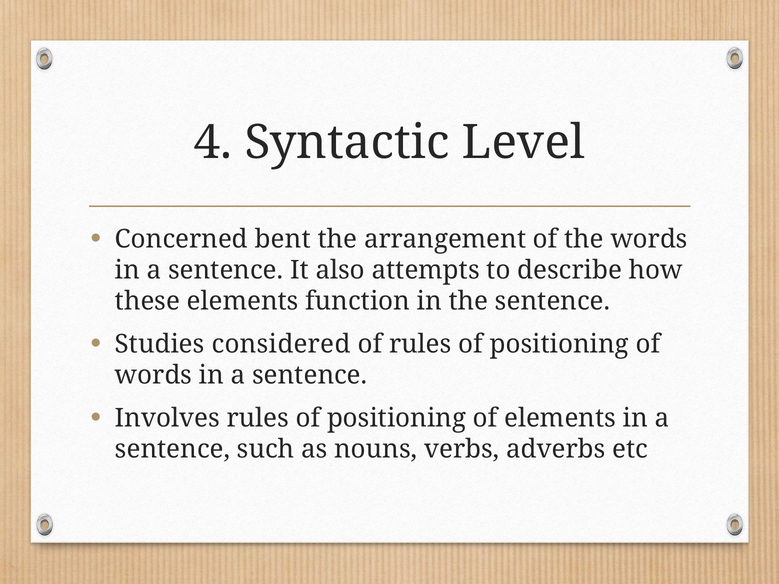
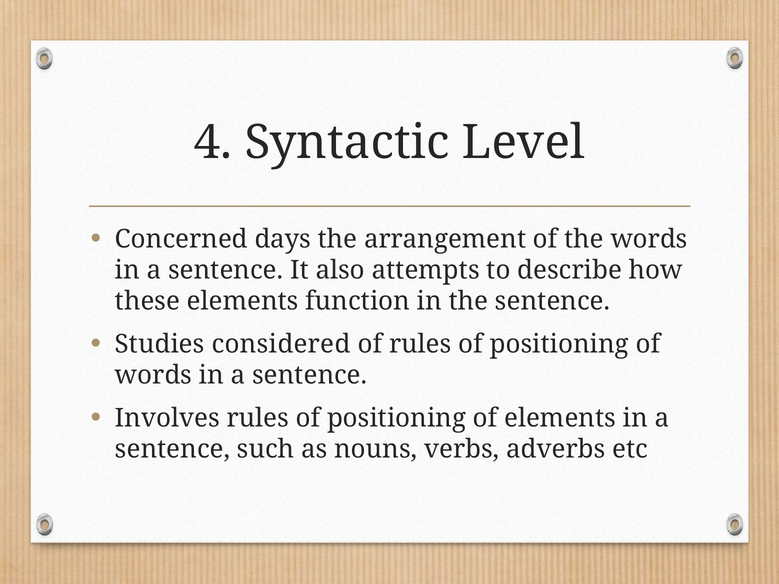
bent: bent -> days
